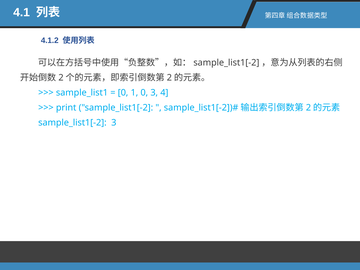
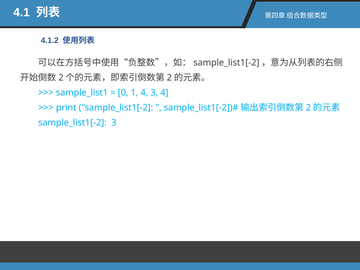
1 0: 0 -> 4
